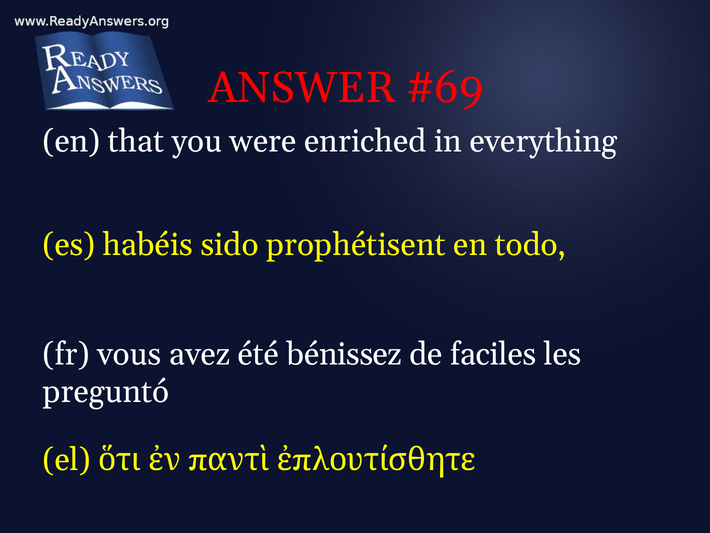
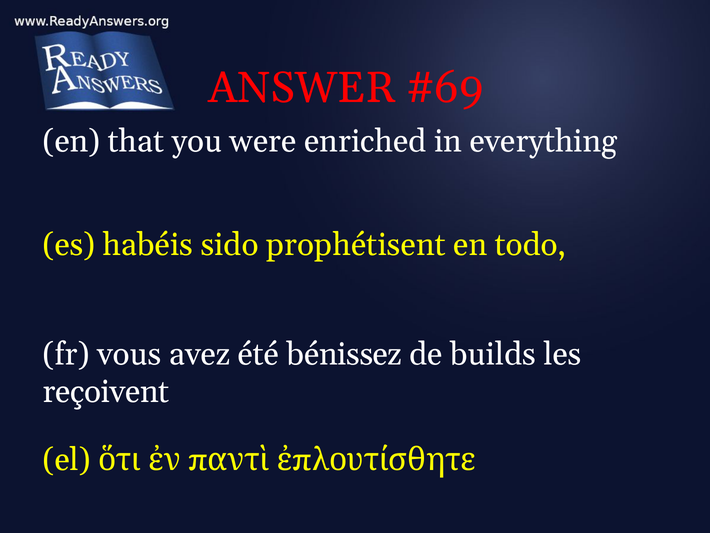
faciles: faciles -> builds
preguntó: preguntó -> reçoivent
